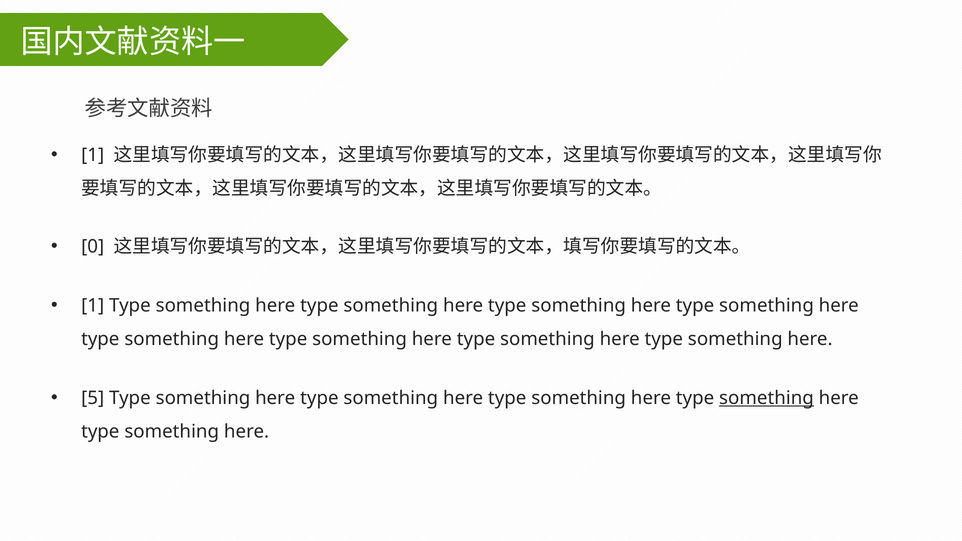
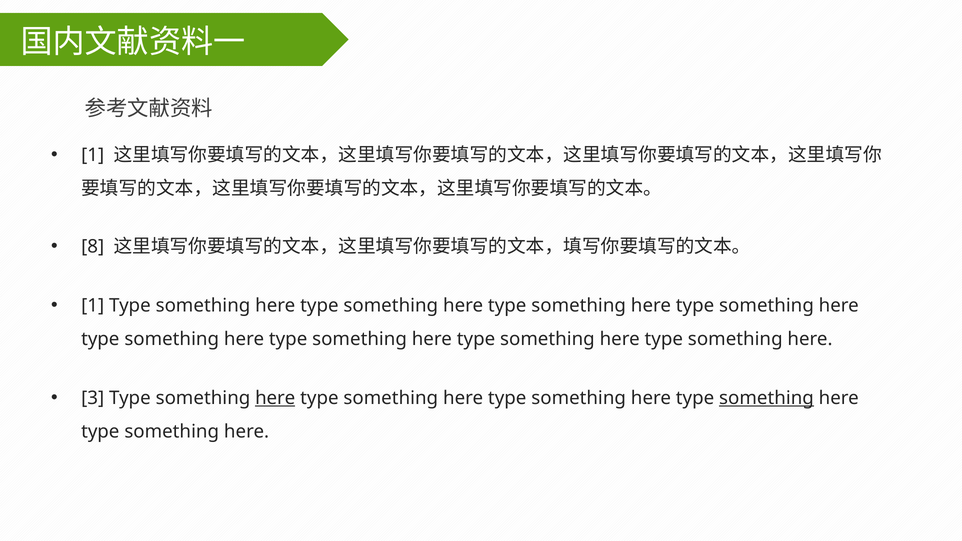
0: 0 -> 8
5: 5 -> 3
here at (275, 398) underline: none -> present
